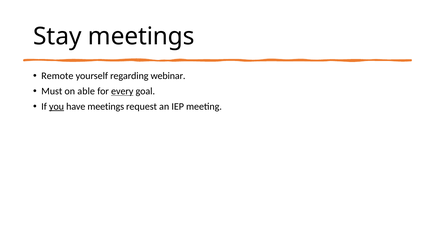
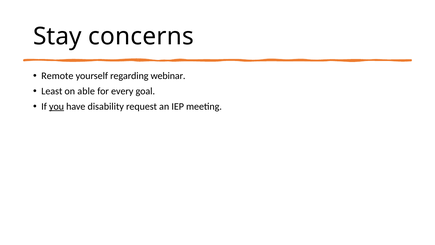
Stay meetings: meetings -> concerns
Must: Must -> Least
every underline: present -> none
have meetings: meetings -> disability
